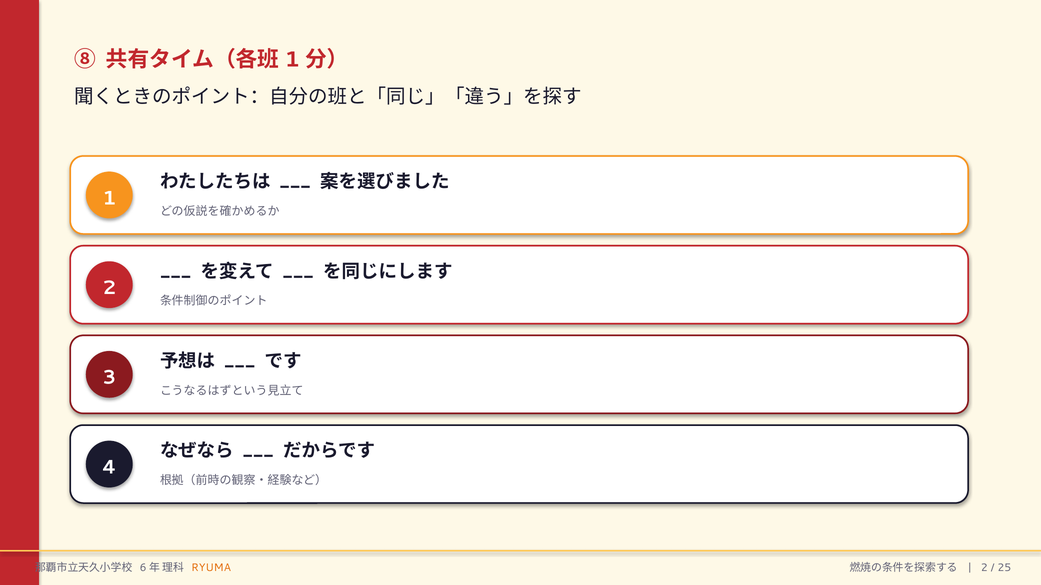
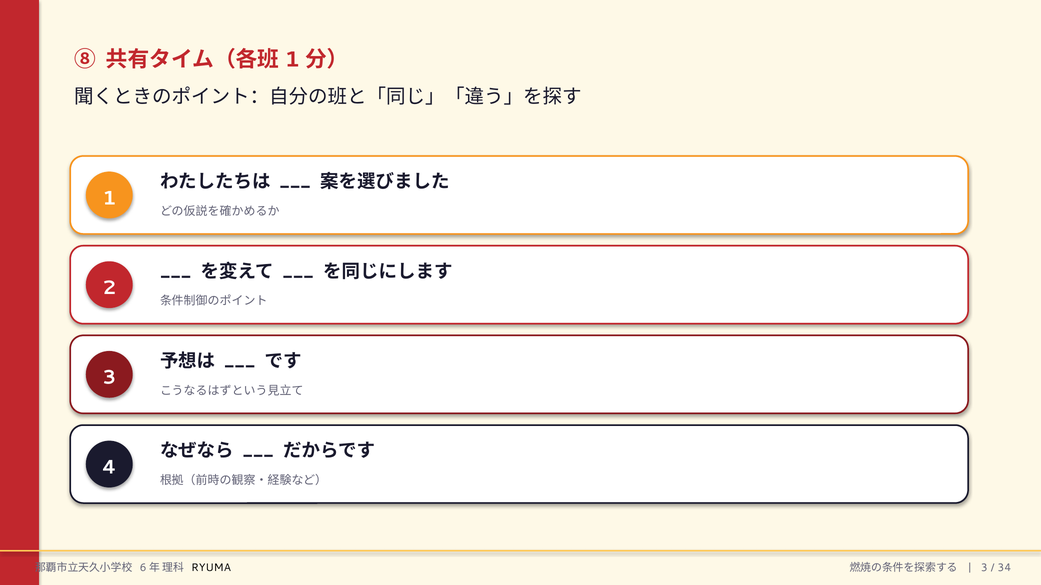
RYUMA colour: orange -> black
2 at (984, 568): 2 -> 3
25: 25 -> 34
